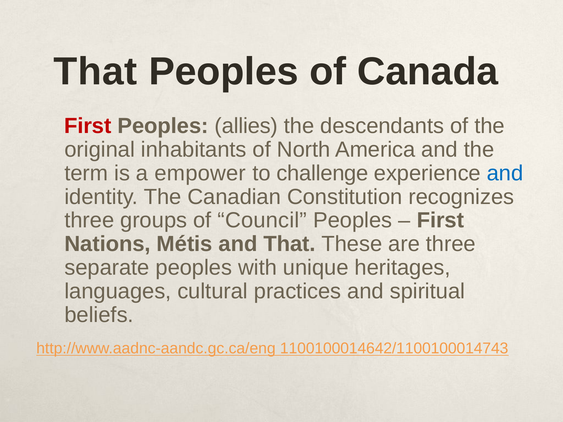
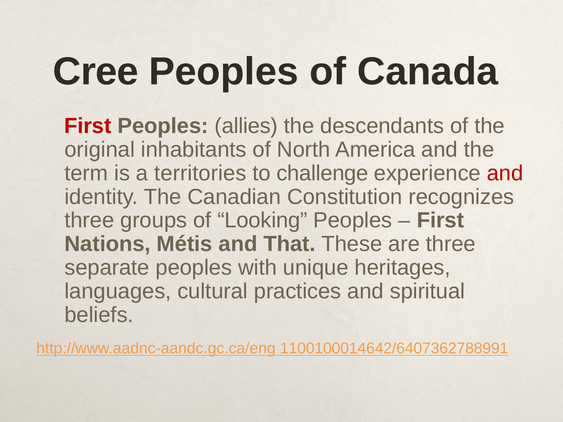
That at (95, 72): That -> Cree
empower: empower -> territories
and at (505, 173) colour: blue -> red
Council: Council -> Looking
1100100014642/1100100014743: 1100100014642/1100100014743 -> 1100100014642/6407362788991
